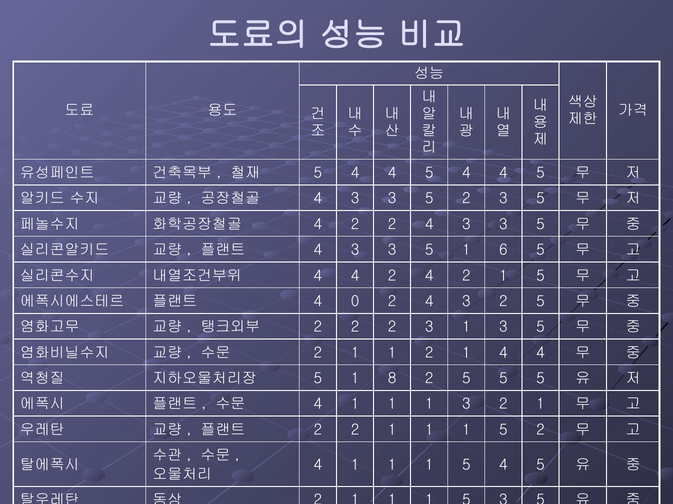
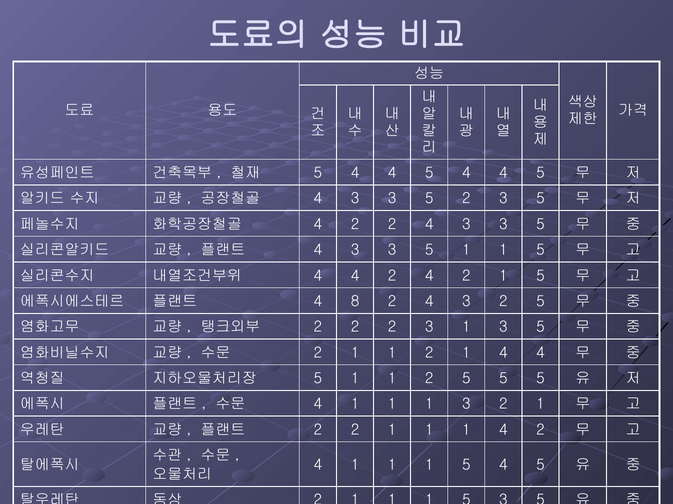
3 5 1 6: 6 -> 1
0: 0 -> 8
8 at (392, 379): 8 -> 1
5 at (503, 430): 5 -> 4
